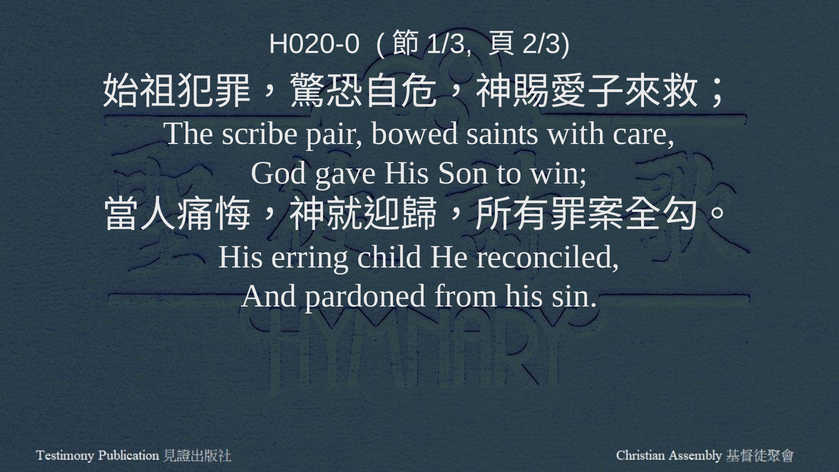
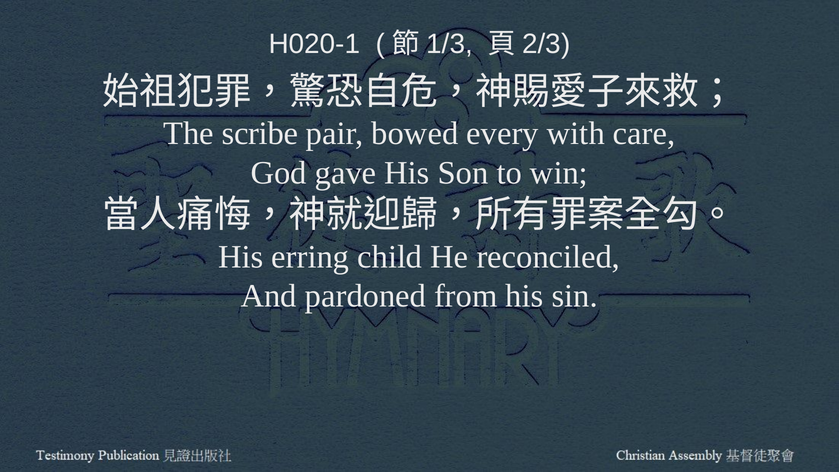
H020-0: H020-0 -> H020-1
saints: saints -> every
